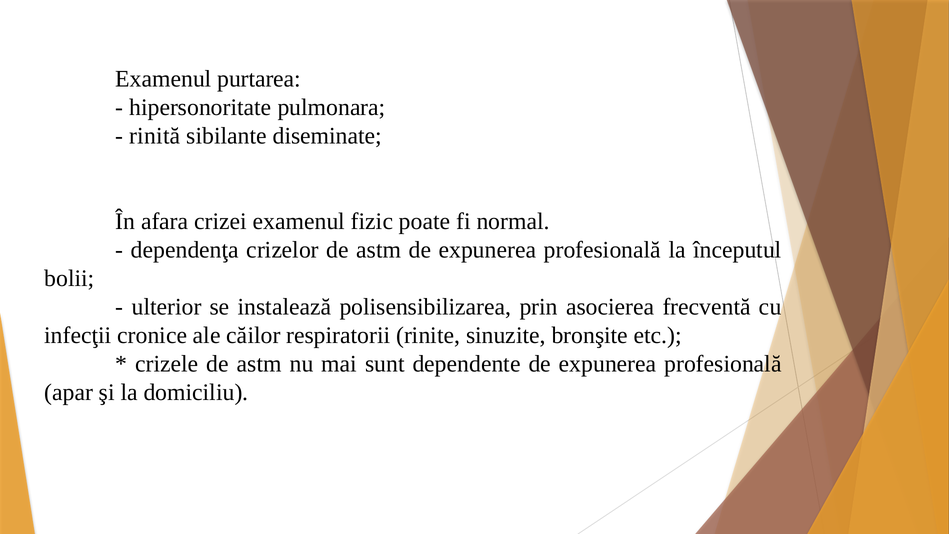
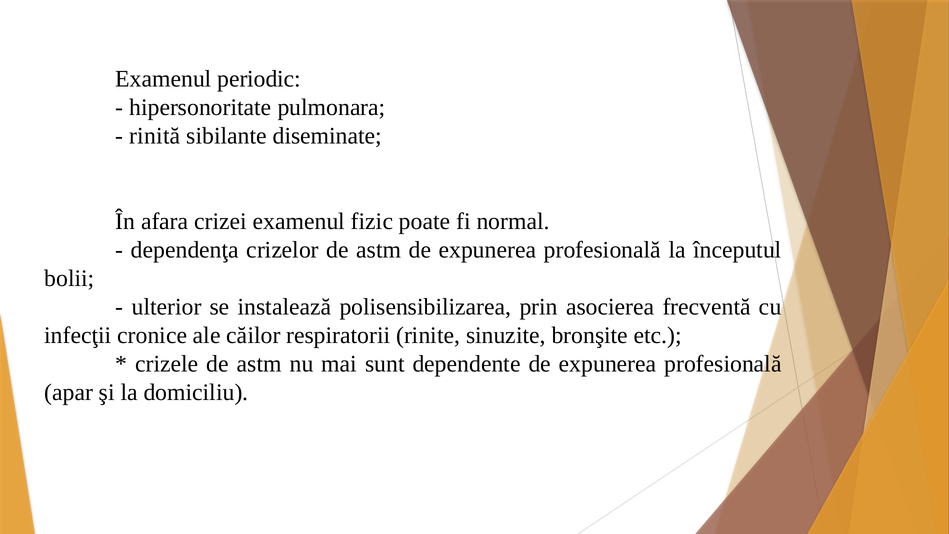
purtarea: purtarea -> periodic
